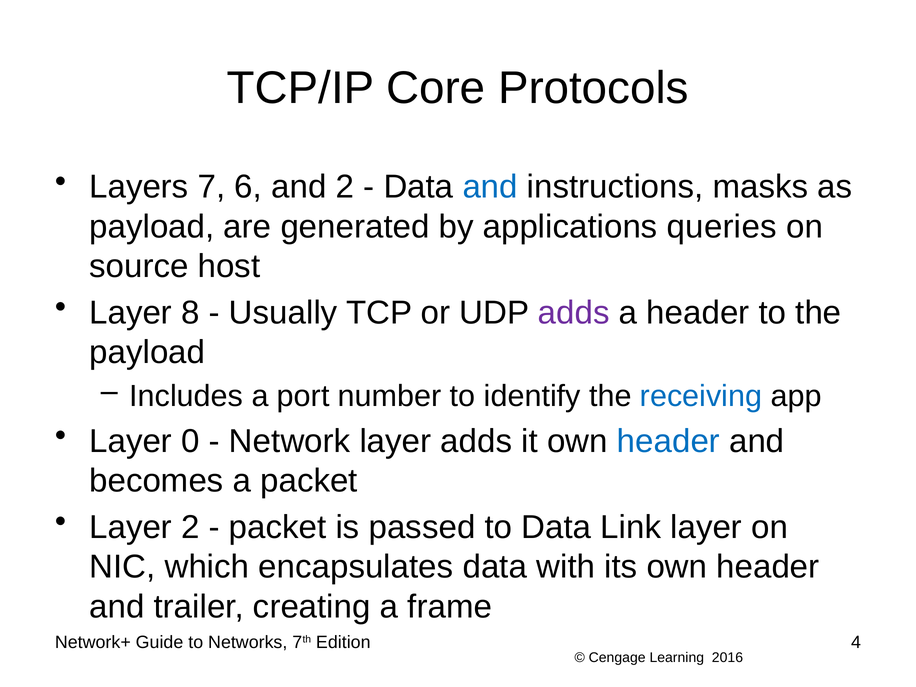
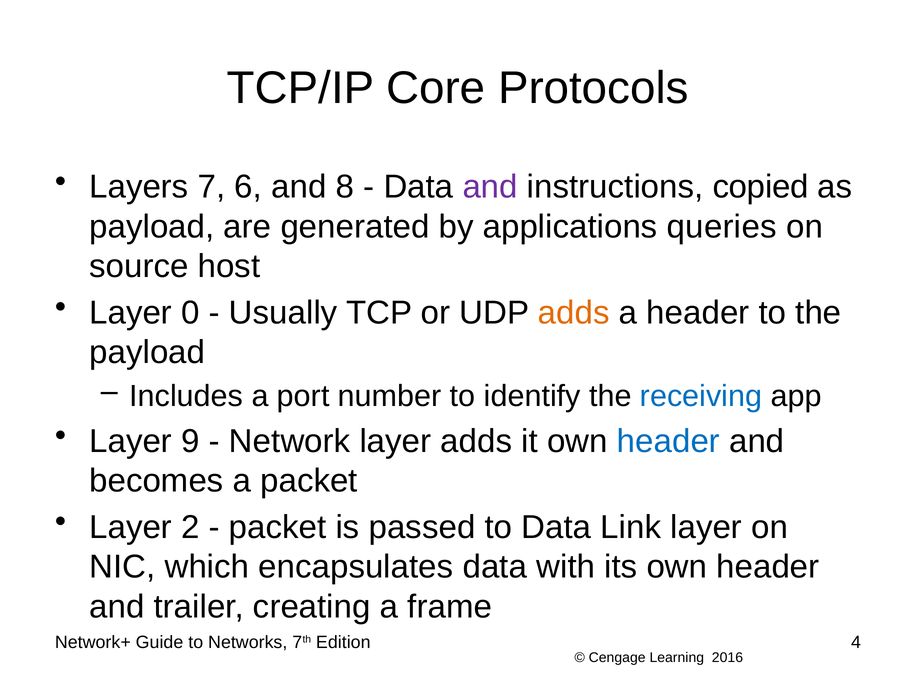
and 2: 2 -> 8
and at (490, 187) colour: blue -> purple
masks: masks -> copied
8: 8 -> 0
adds at (574, 313) colour: purple -> orange
0: 0 -> 9
